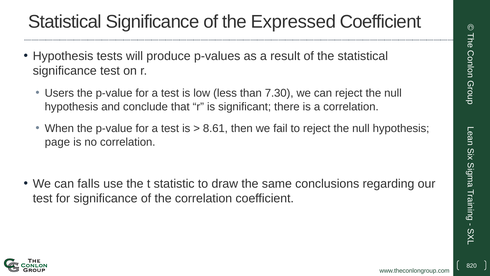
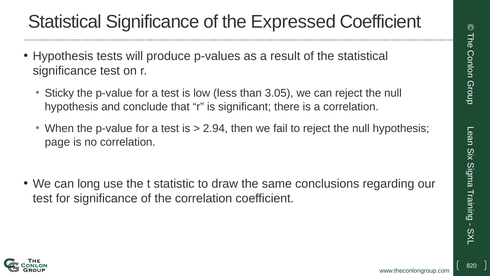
Users: Users -> Sticky
7.30: 7.30 -> 3.05
8.61: 8.61 -> 2.94
falls: falls -> long
